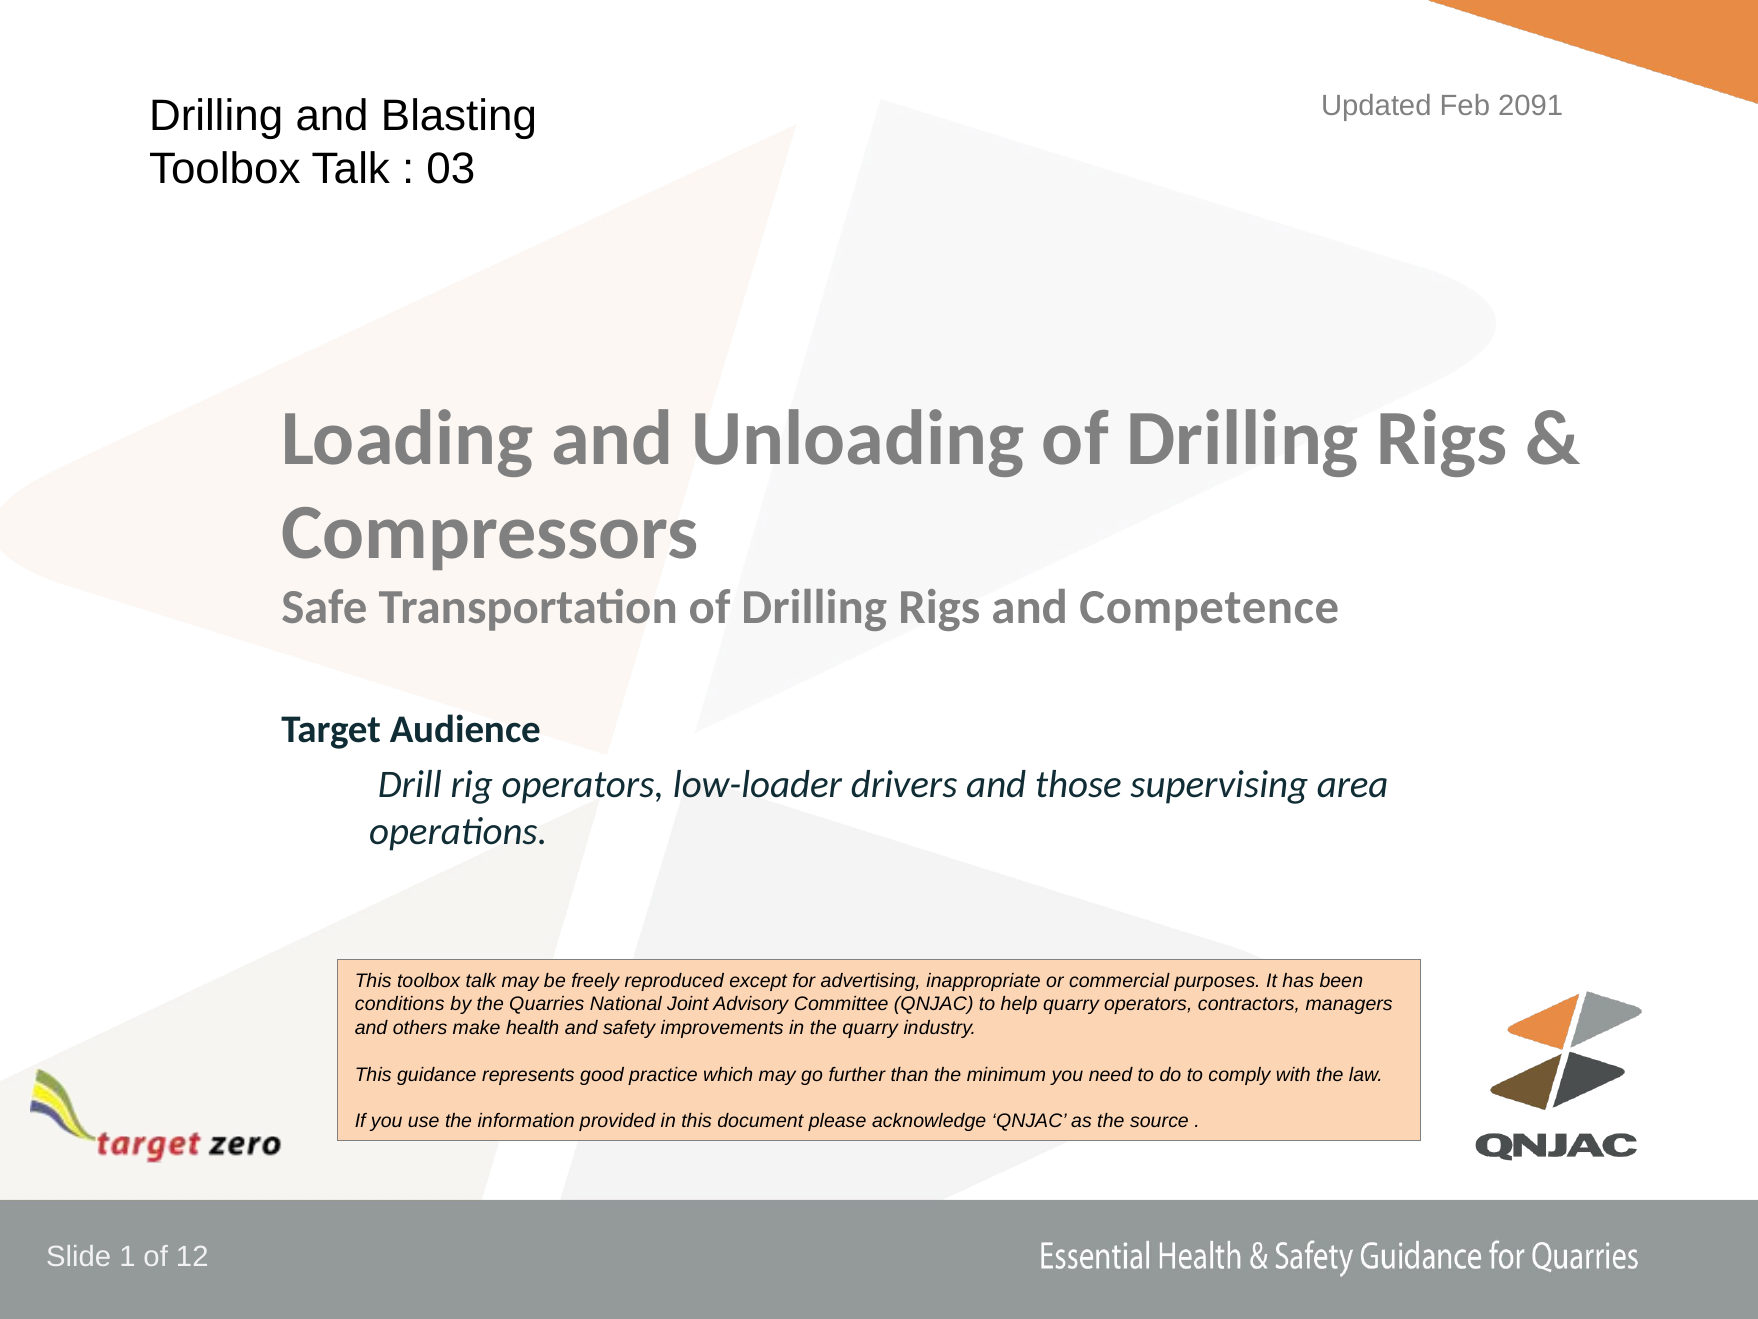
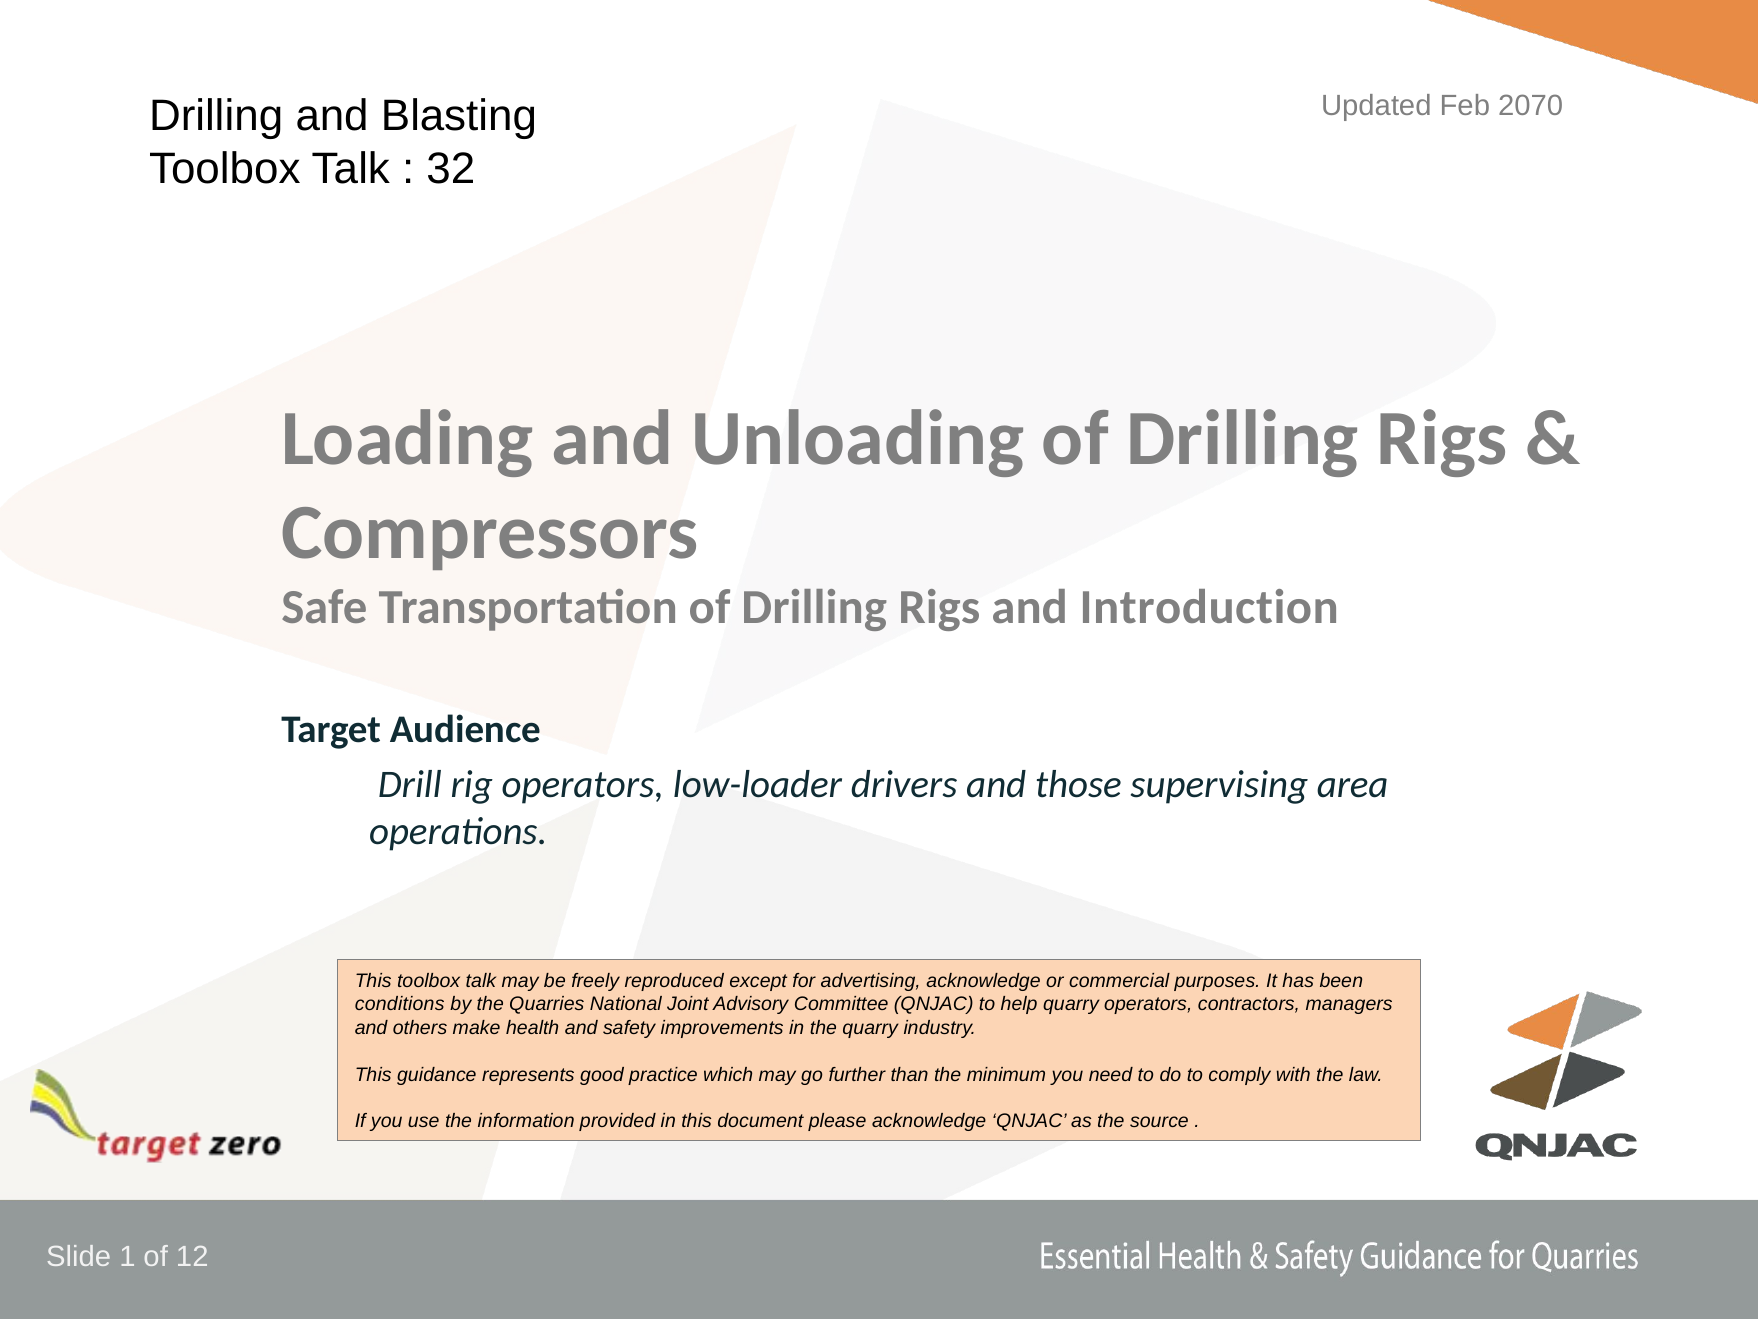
2091: 2091 -> 2070
03: 03 -> 32
Competence: Competence -> Introduction
advertising inappropriate: inappropriate -> acknowledge
